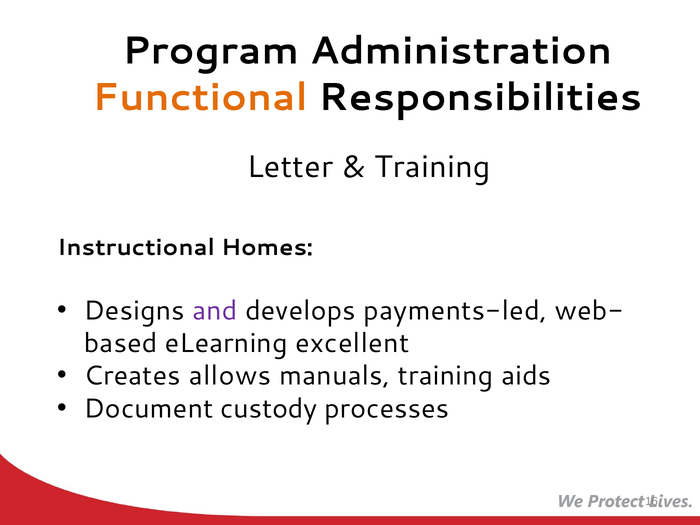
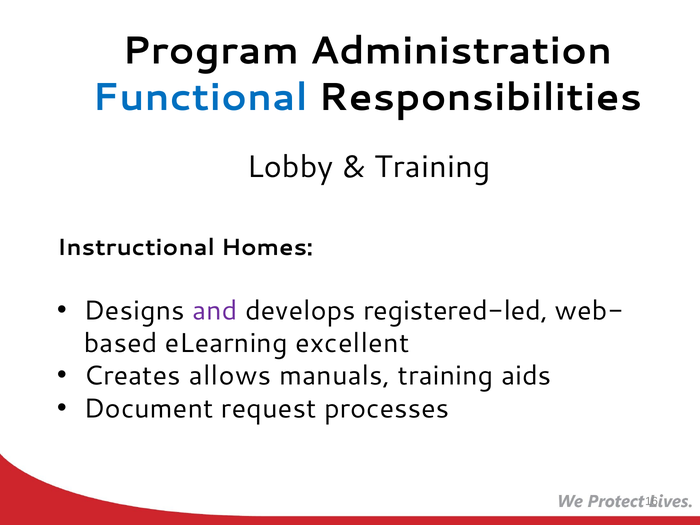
Functional colour: orange -> blue
Letter: Letter -> Lobby
payments-led: payments-led -> registered-led
custody: custody -> request
